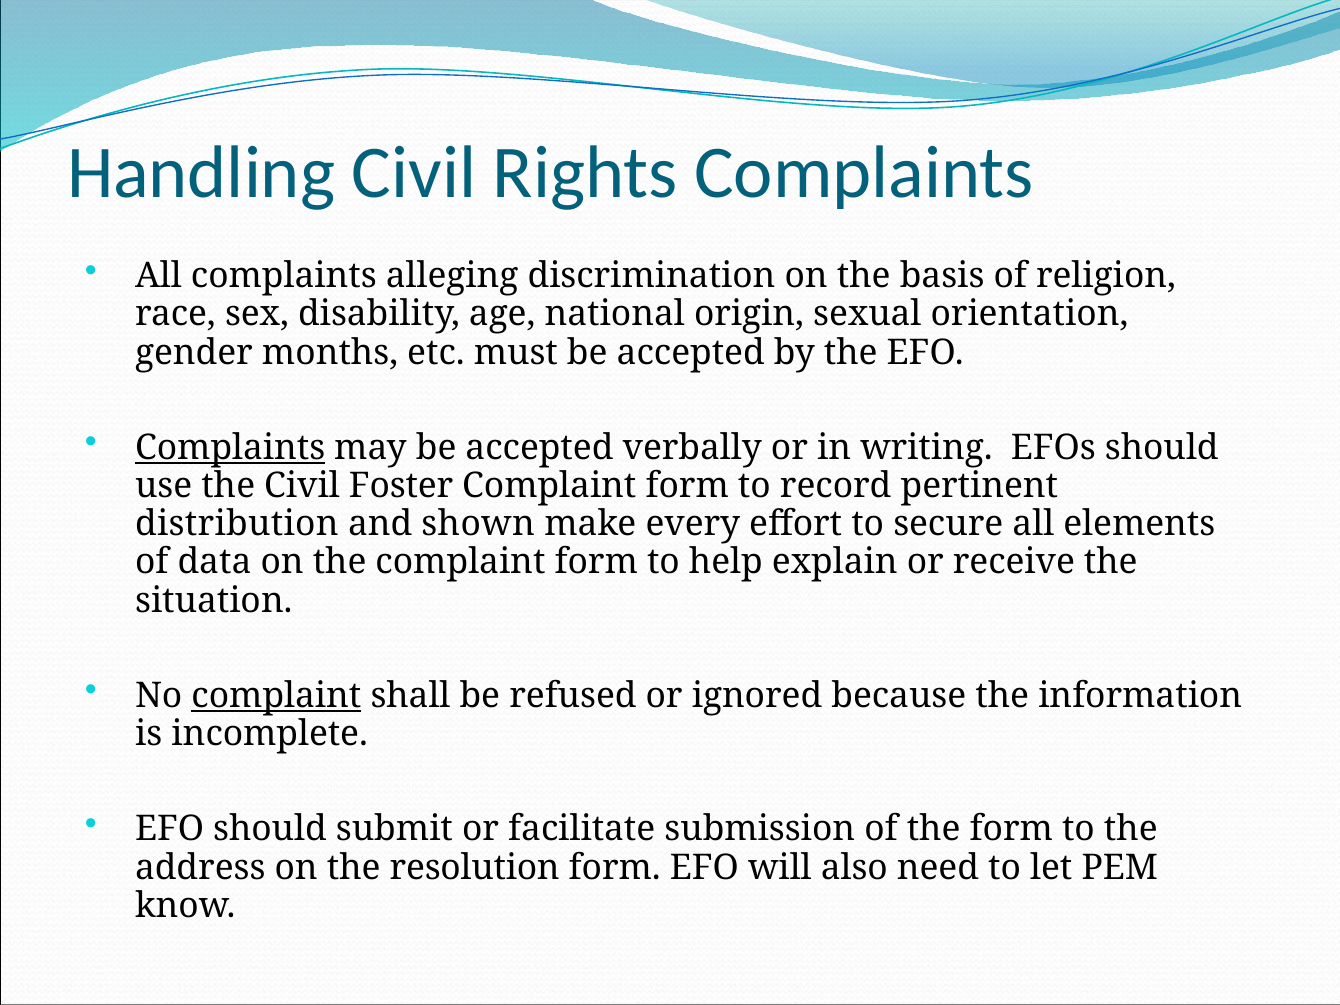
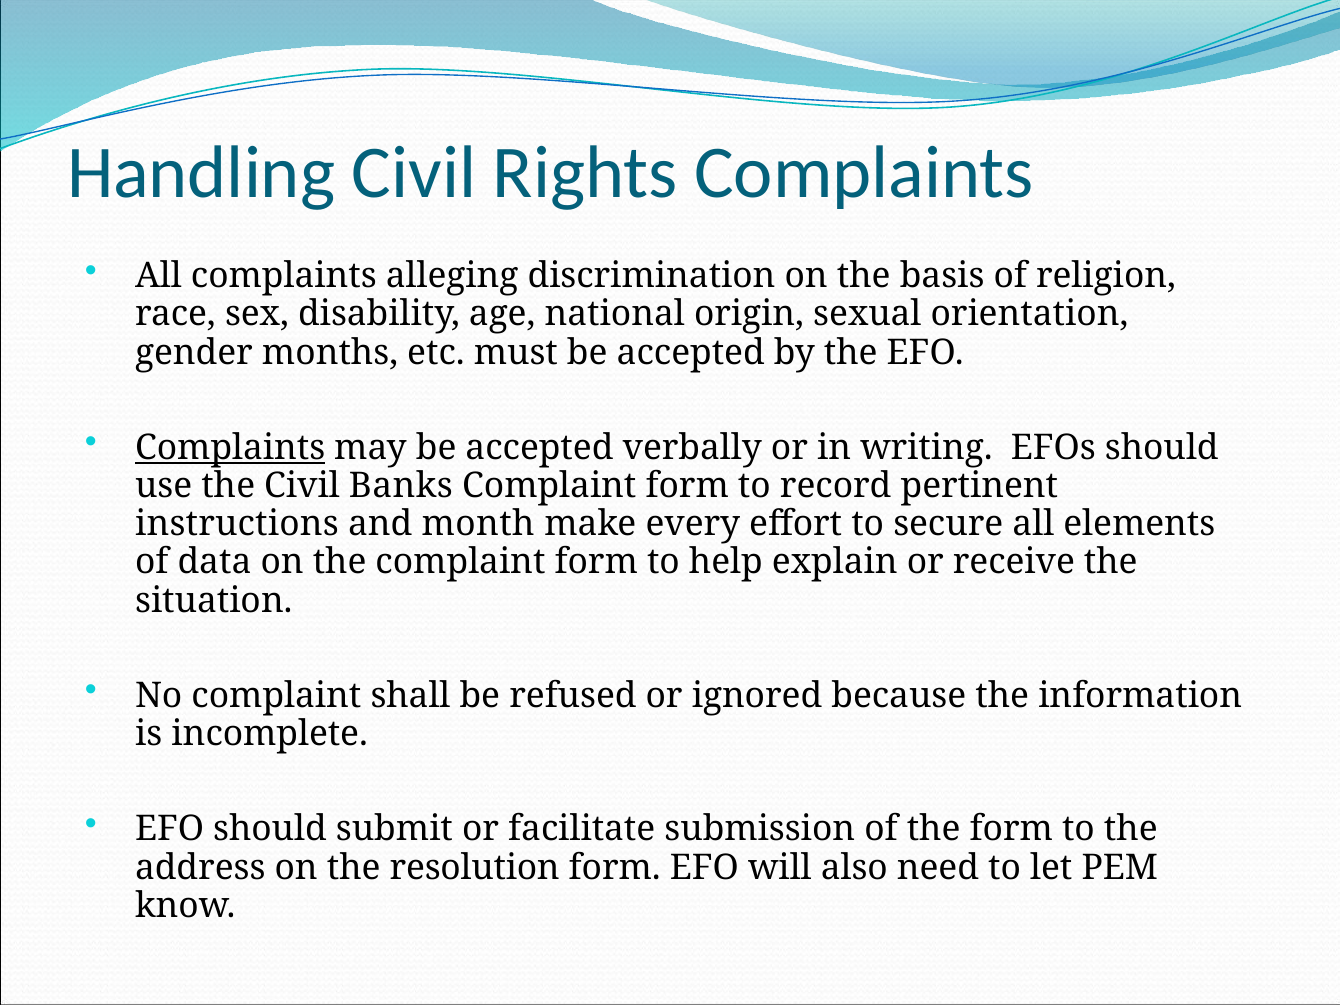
Foster: Foster -> Banks
distribution: distribution -> instructions
shown: shown -> month
complaint at (276, 696) underline: present -> none
